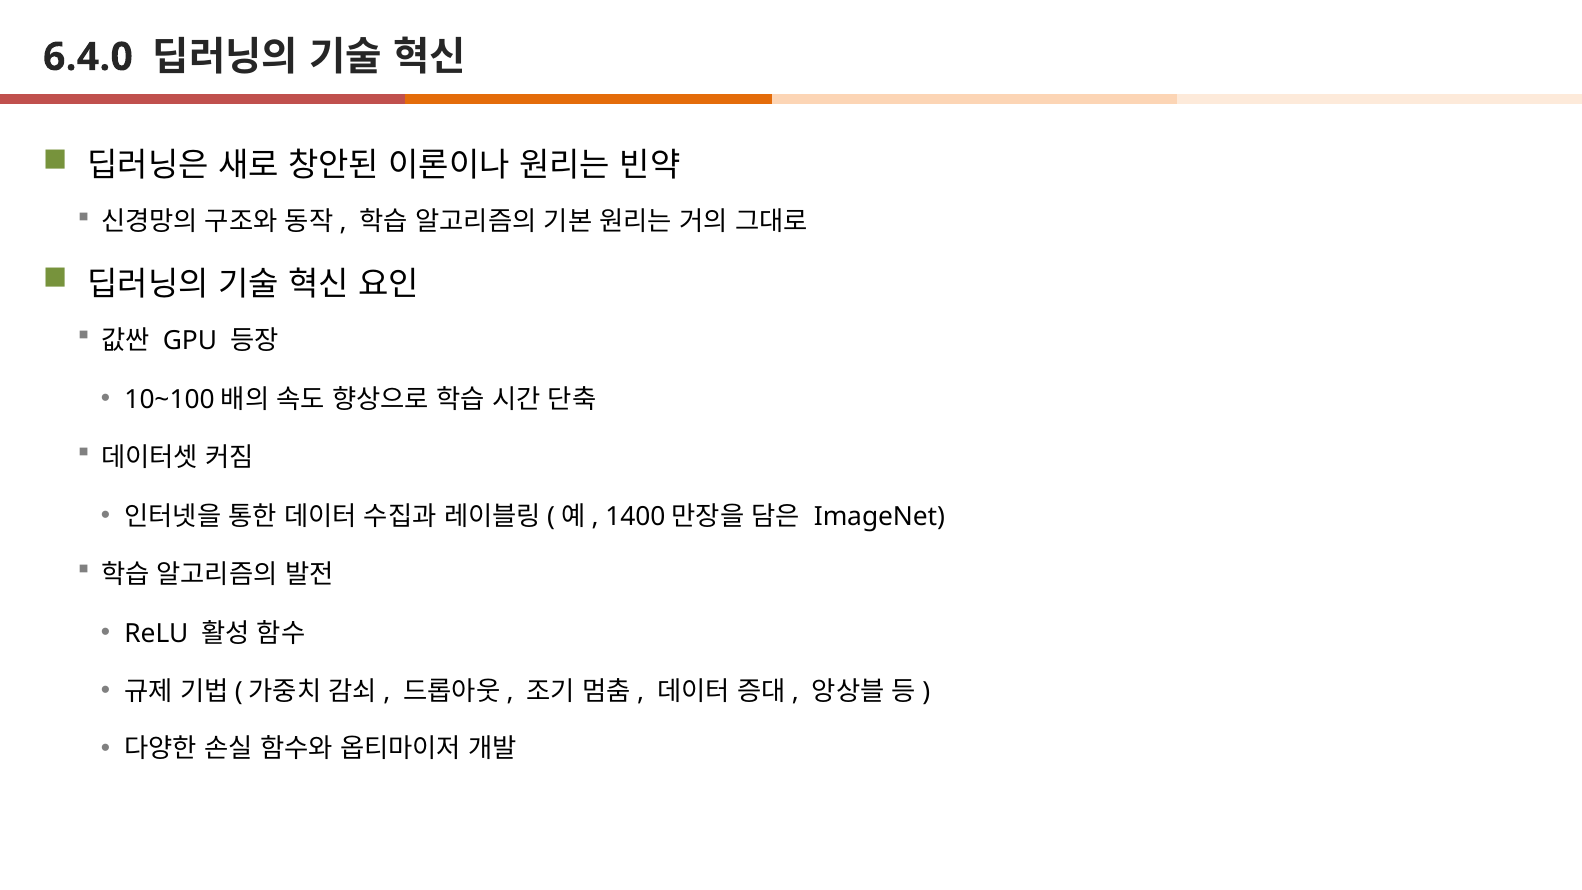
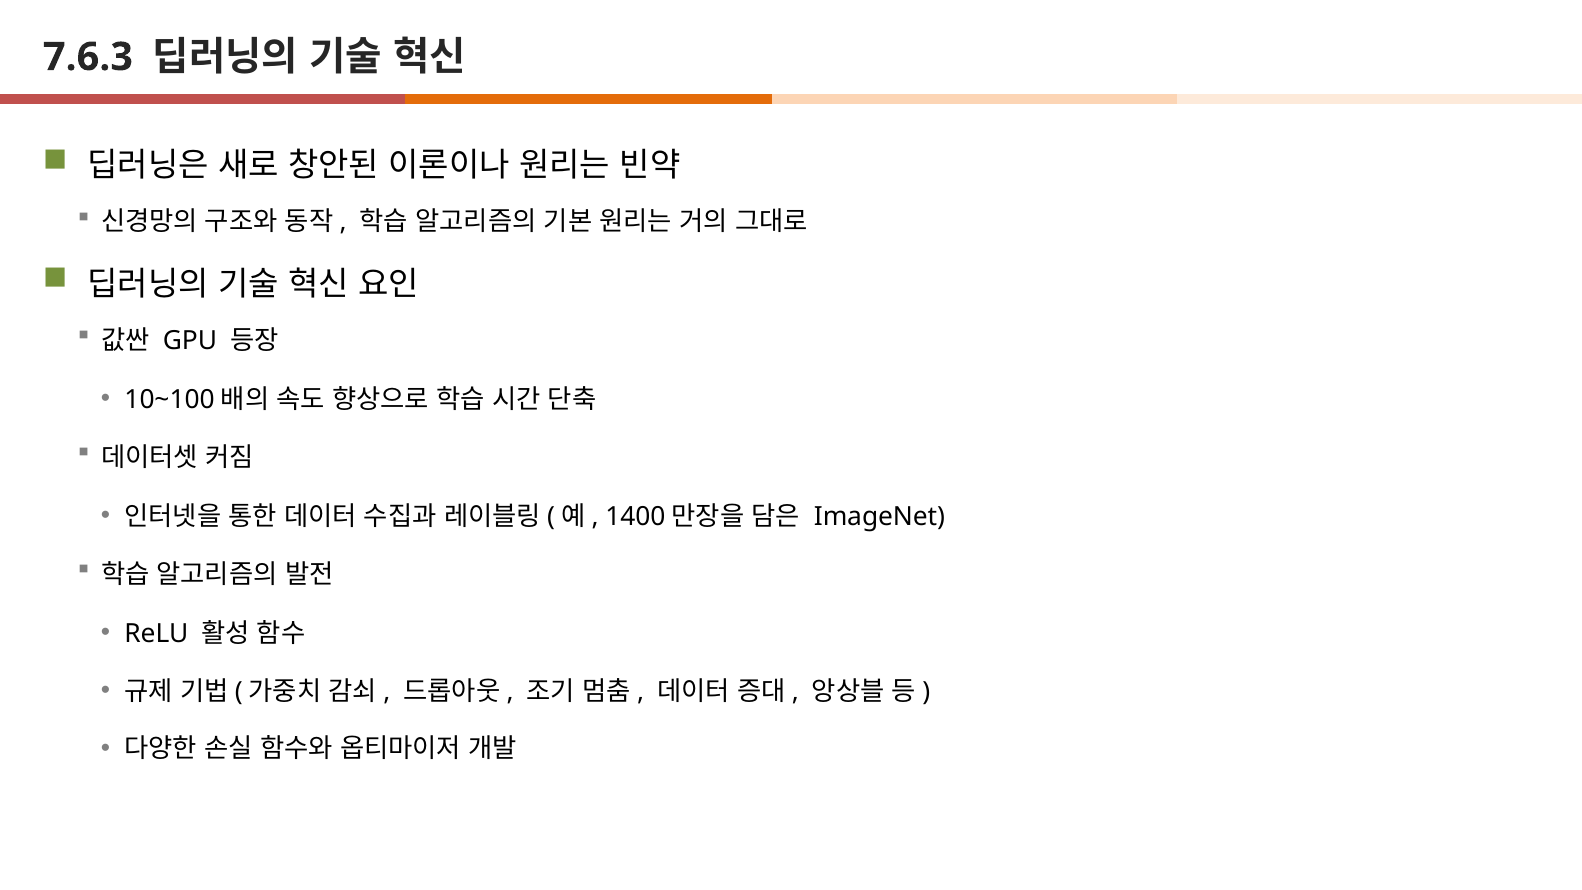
6.4.0: 6.4.0 -> 7.6.3
